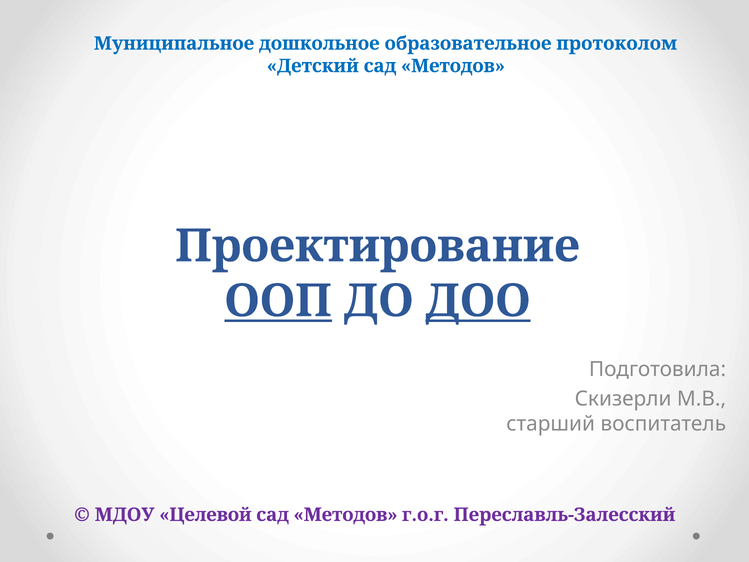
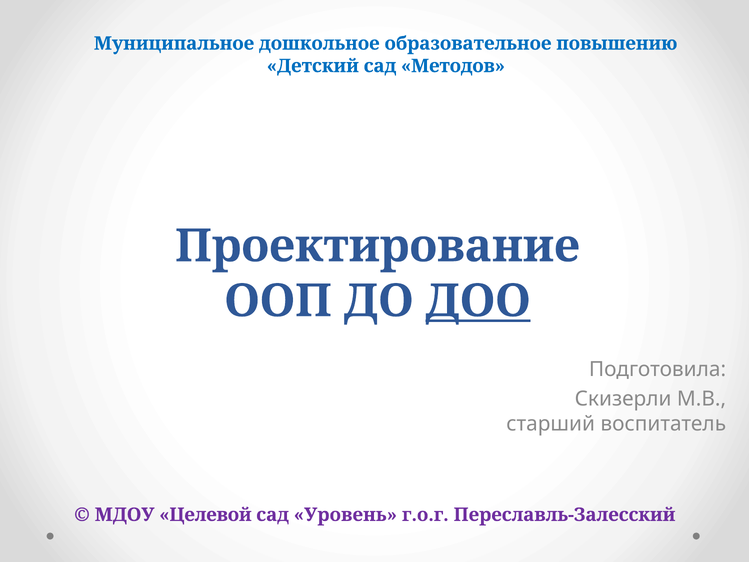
протоколом: протоколом -> повышению
ООП underline: present -> none
Методов at (346, 515): Методов -> Уровень
